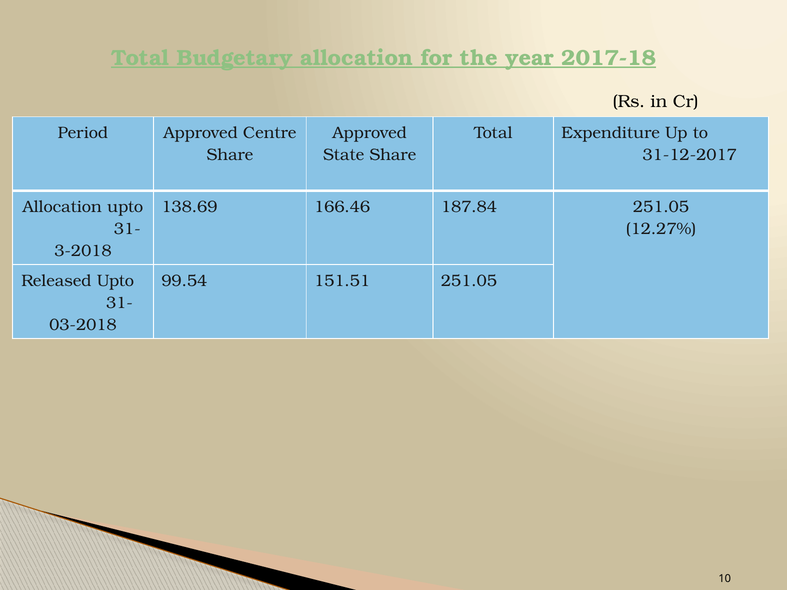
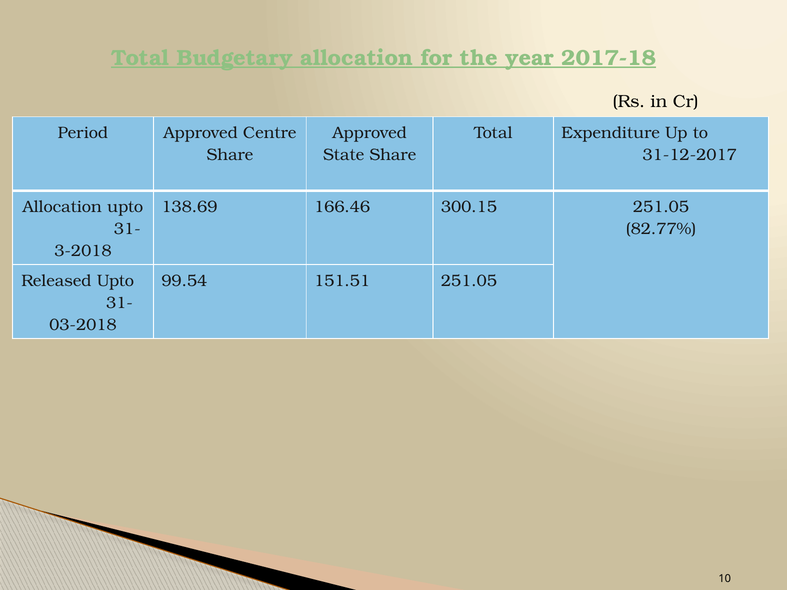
187.84: 187.84 -> 300.15
12.27%: 12.27% -> 82.77%
